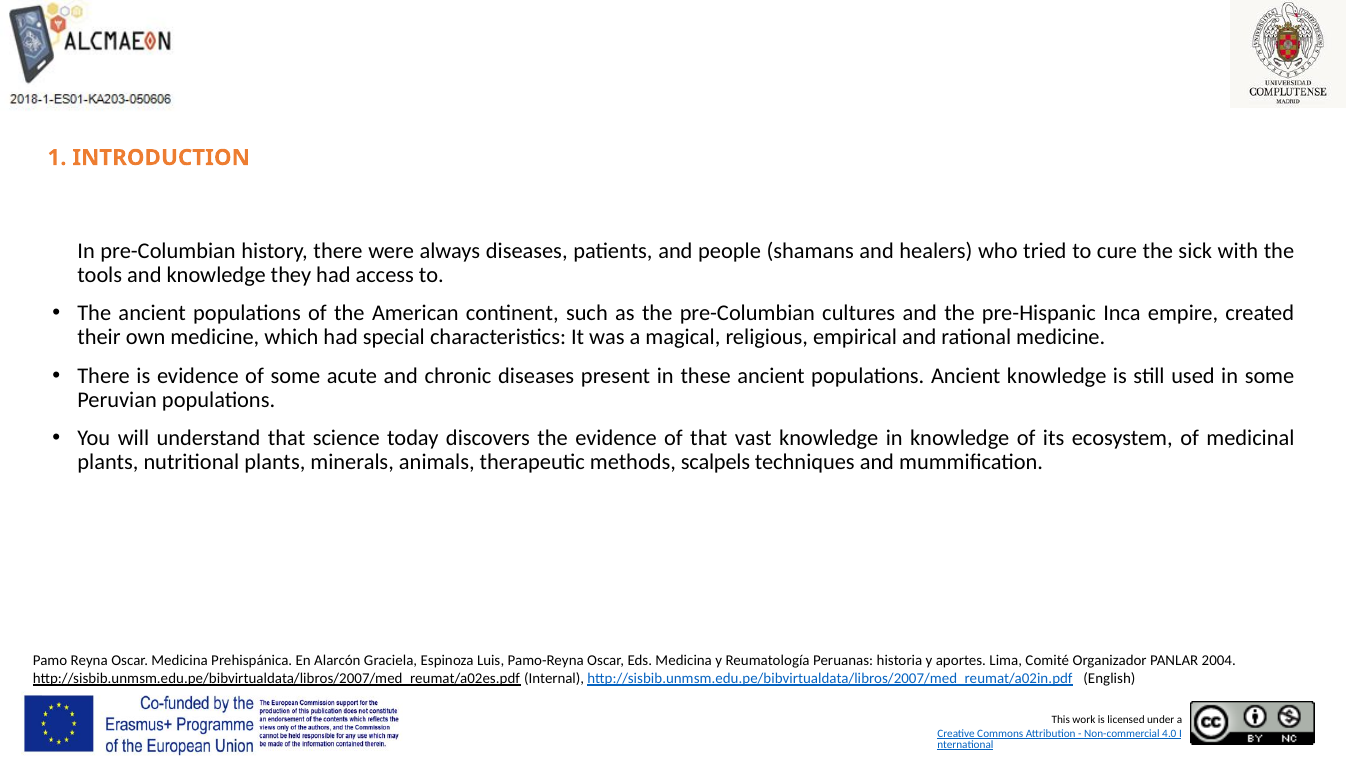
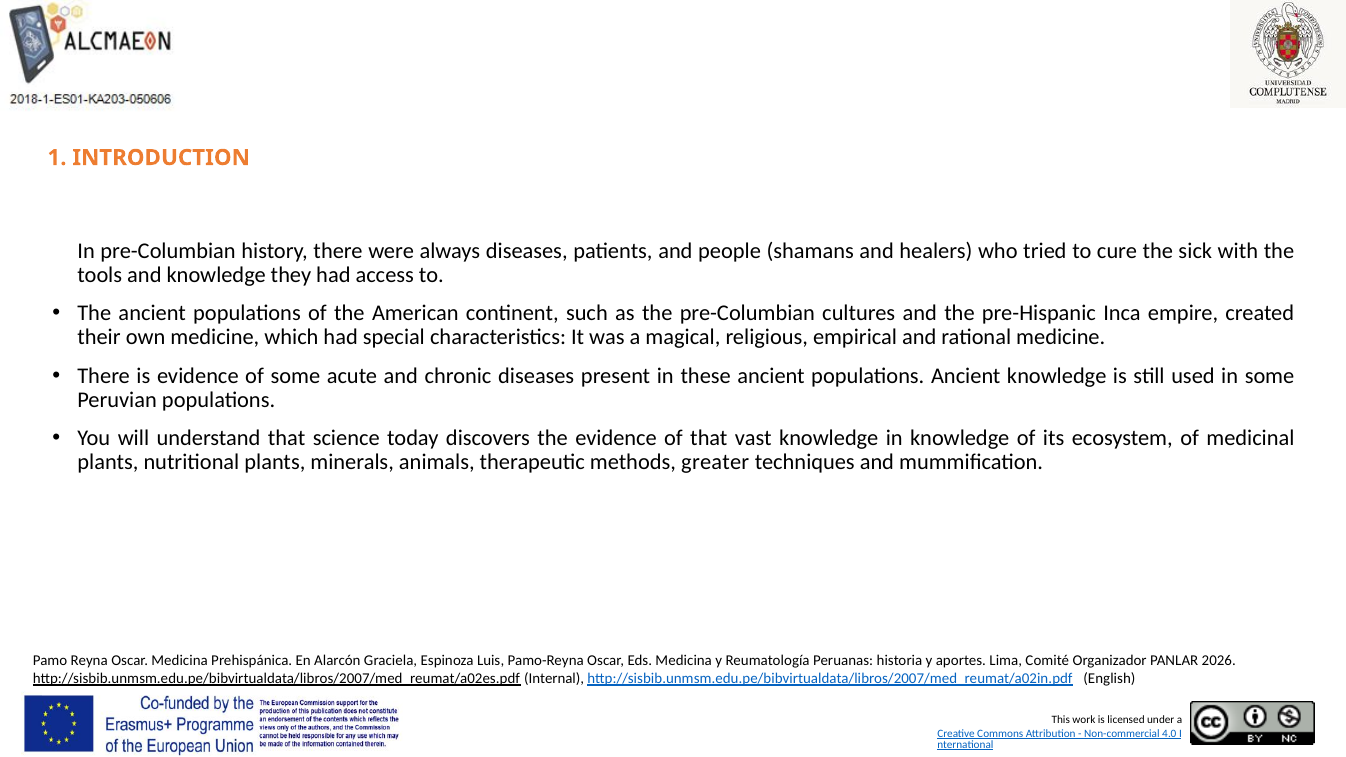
scalpels: scalpels -> greater
2004: 2004 -> 2026
